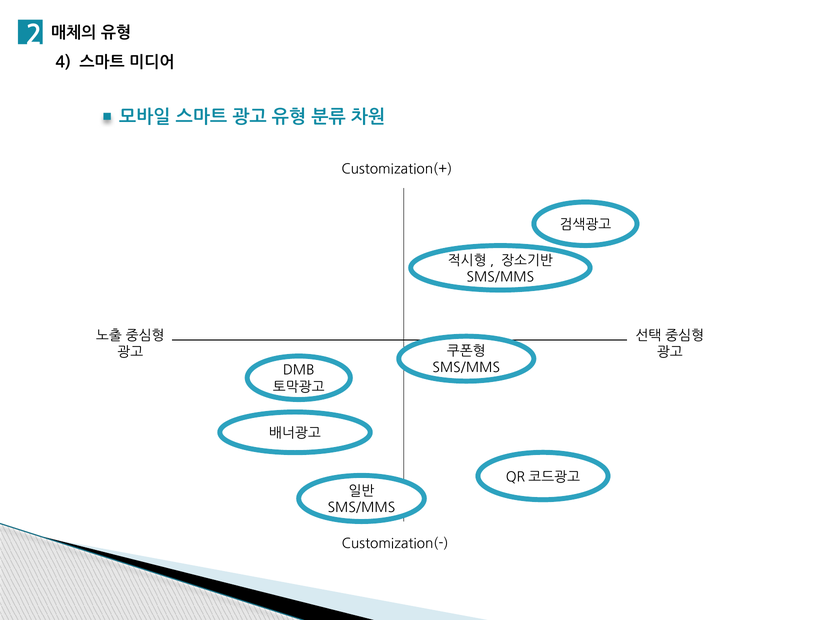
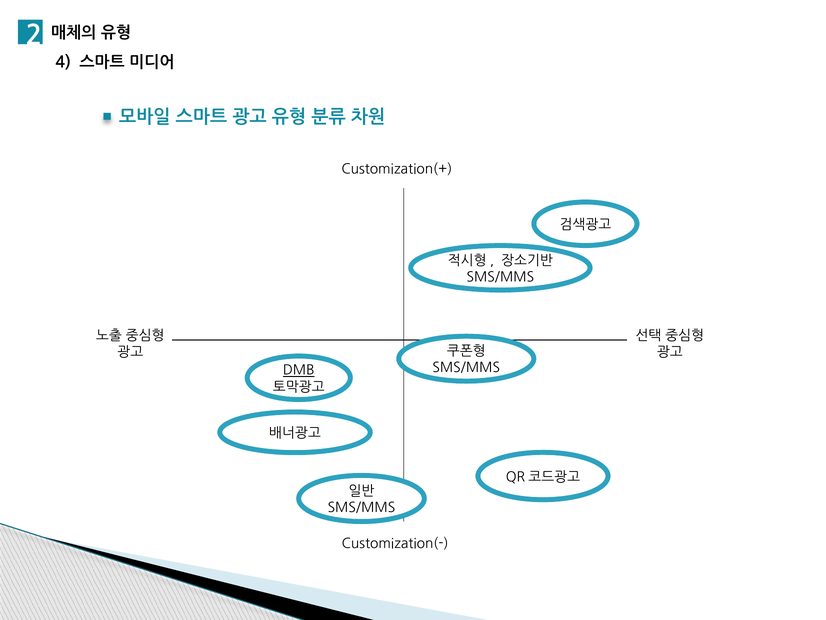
DMB underline: none -> present
